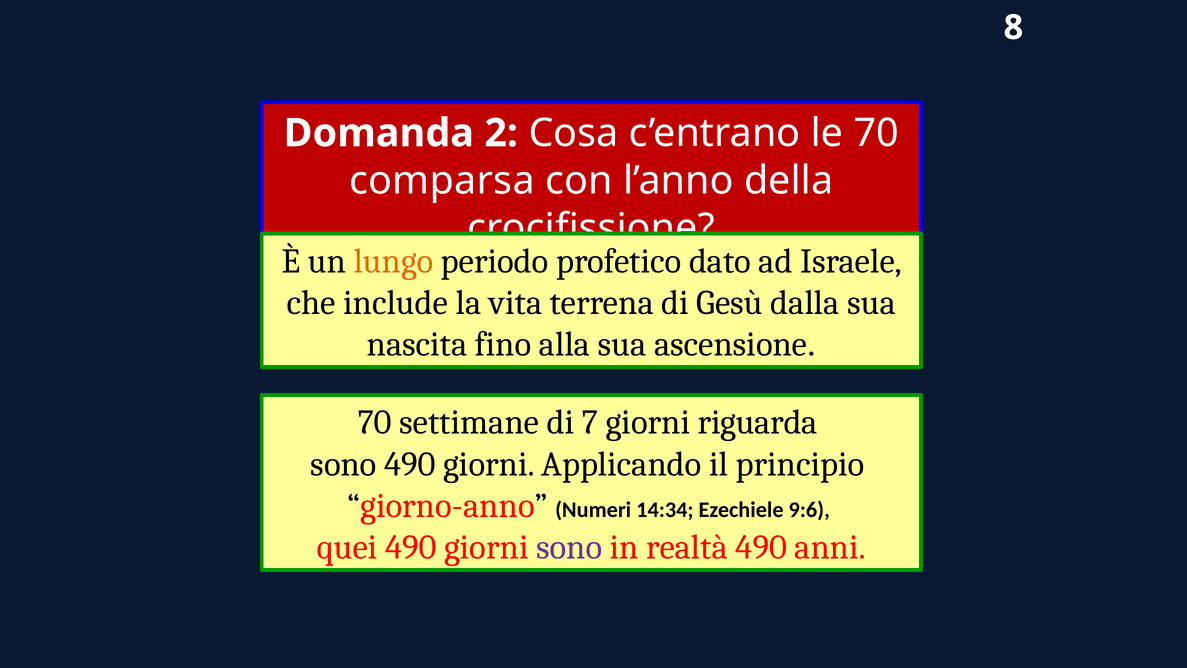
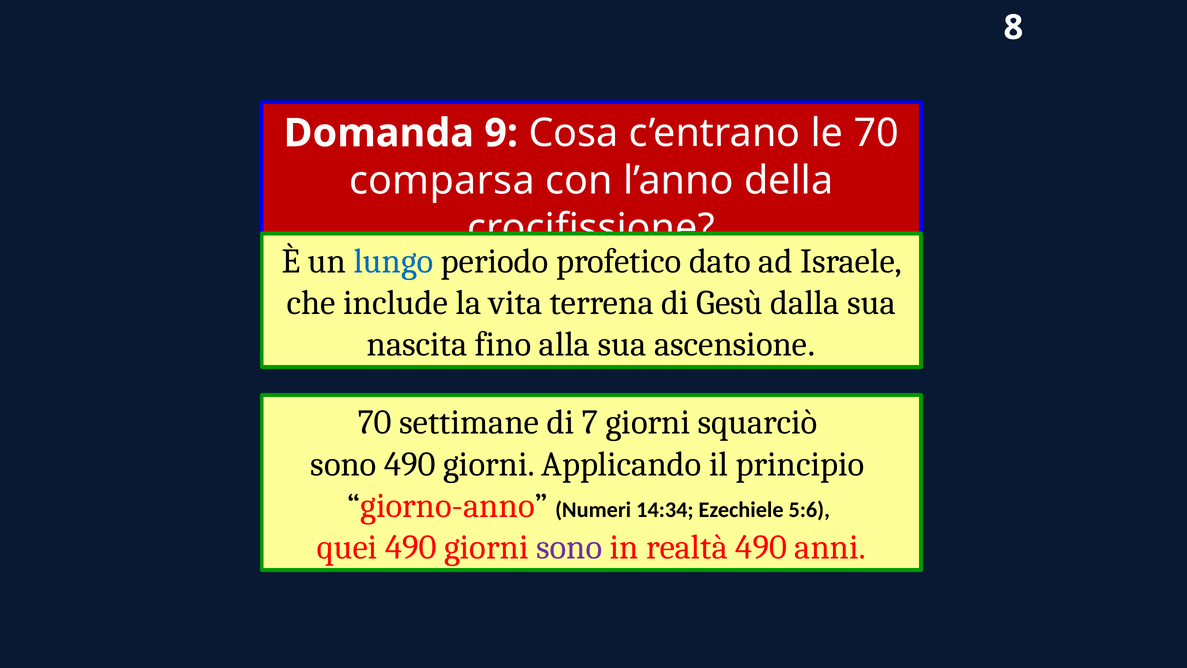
2: 2 -> 9
lungo colour: orange -> blue
riguarda: riguarda -> squarciò
9:6: 9:6 -> 5:6
